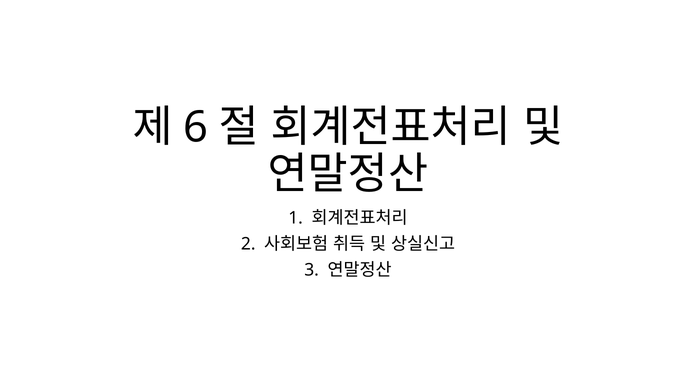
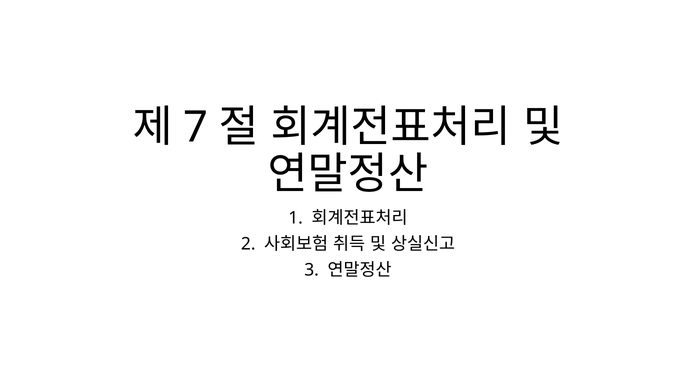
6: 6 -> 7
